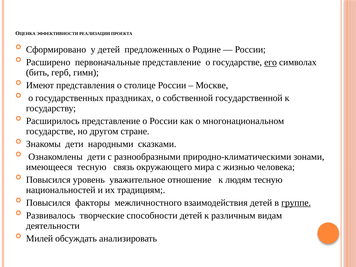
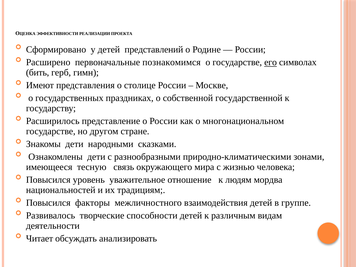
предложенных: предложенных -> представлений
первоначальные представление: представление -> познакомимся
людям тесную: тесную -> мордва
группе underline: present -> none
Милей: Милей -> Читает
